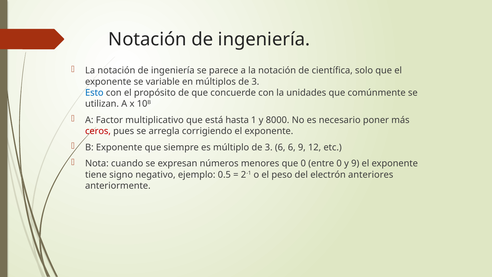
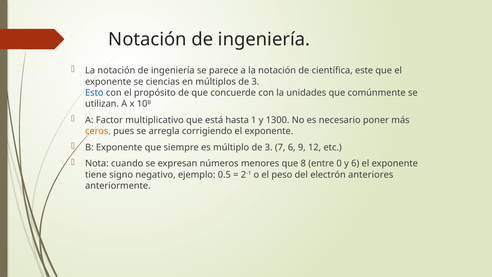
solo: solo -> este
variable: variable -> ciencias
8000: 8000 -> 1300
ceros colour: red -> orange
3 6: 6 -> 7
que 0: 0 -> 8
y 9: 9 -> 6
